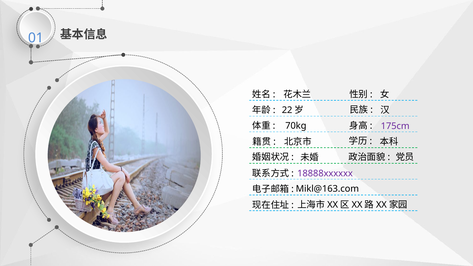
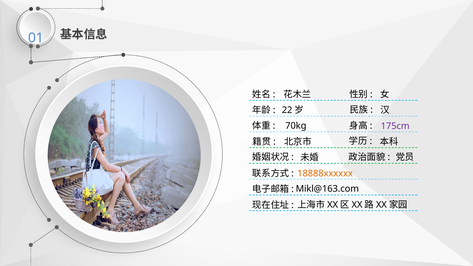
18888xxxxxx colour: purple -> orange
